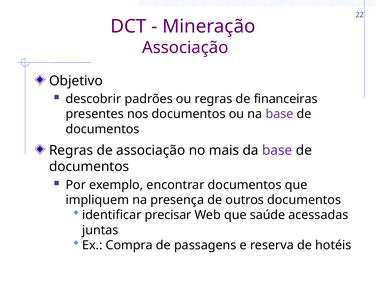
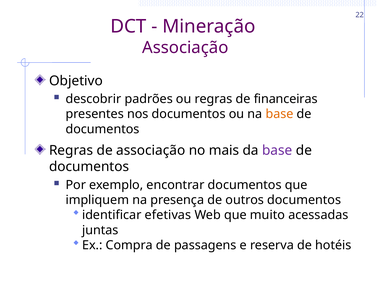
base at (280, 114) colour: purple -> orange
precisar: precisar -> efetivas
saúde: saúde -> muito
